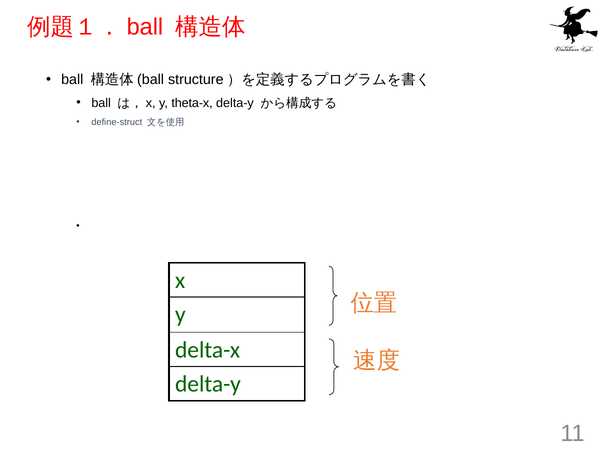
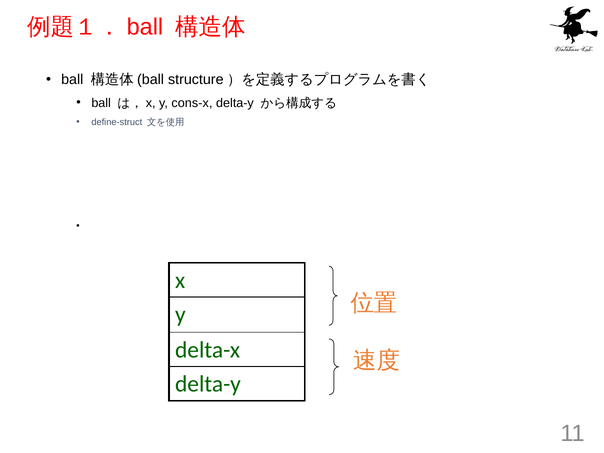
theta-x: theta-x -> cons-x
